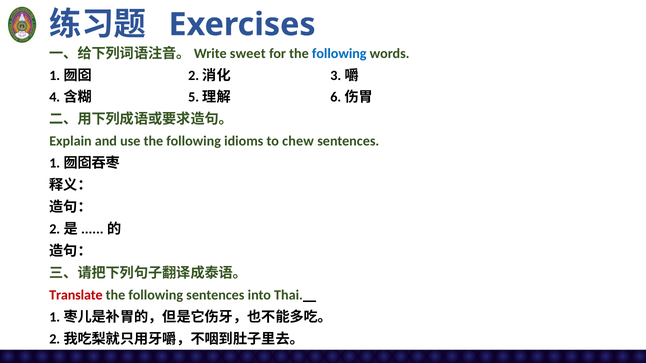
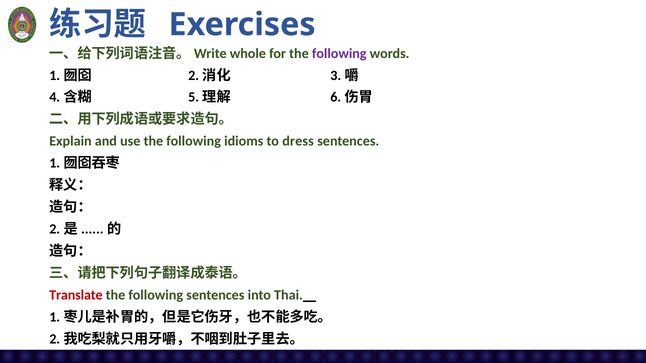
sweet: sweet -> whole
following at (339, 53) colour: blue -> purple
chew: chew -> dress
